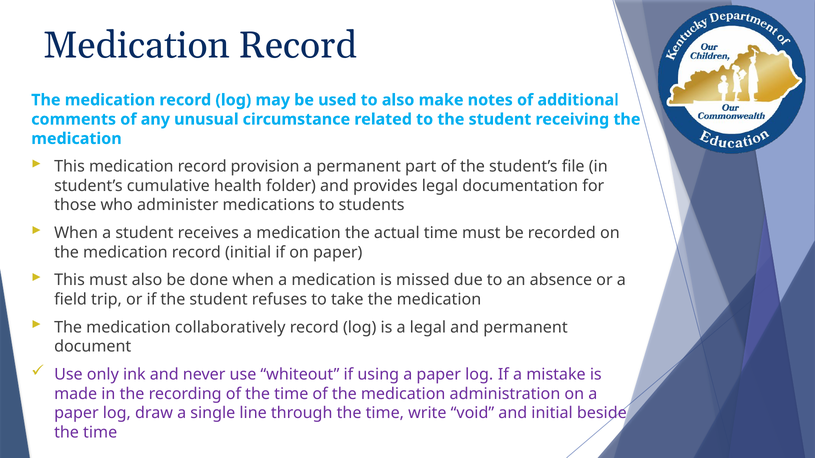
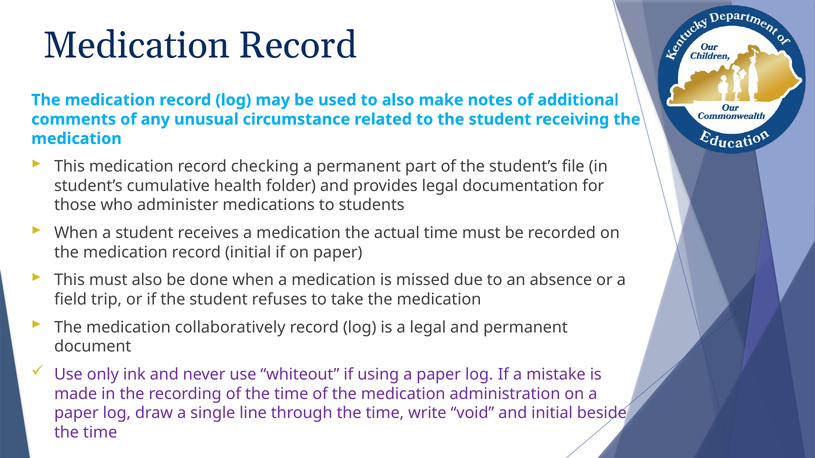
provision: provision -> checking
